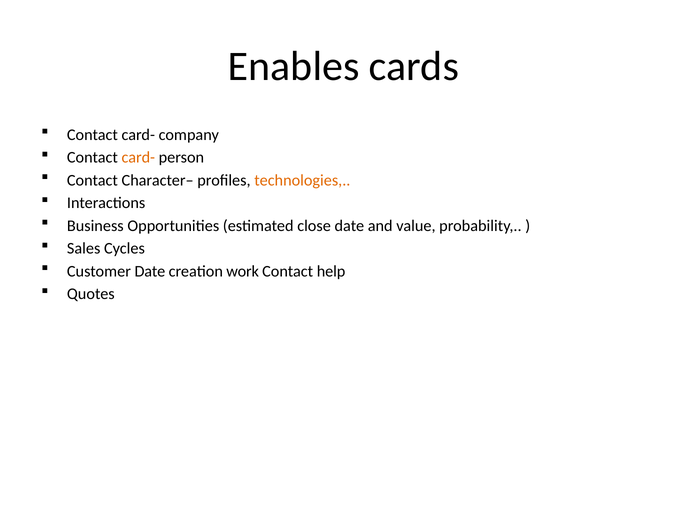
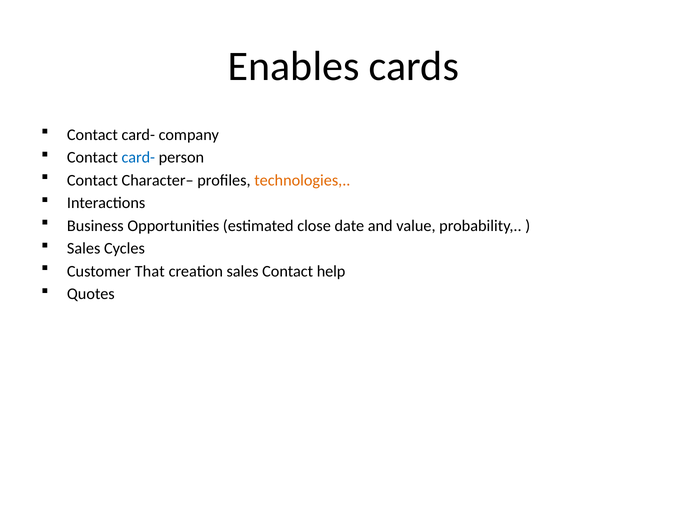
card- at (138, 157) colour: orange -> blue
Customer Date: Date -> That
creation work: work -> sales
